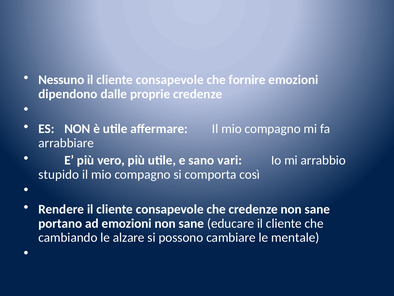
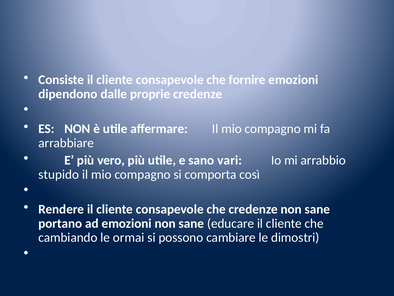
Nessuno: Nessuno -> Consiste
alzare: alzare -> ormai
mentale: mentale -> dimostri
